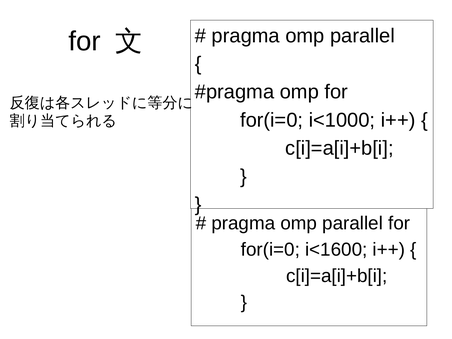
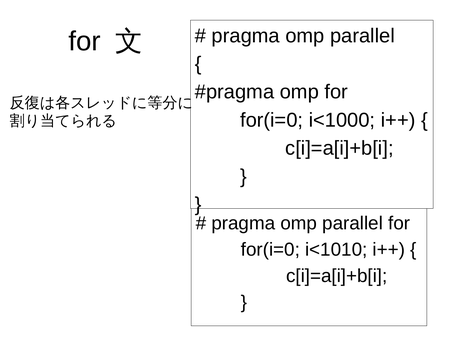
i<1600: i<1600 -> i<1010
